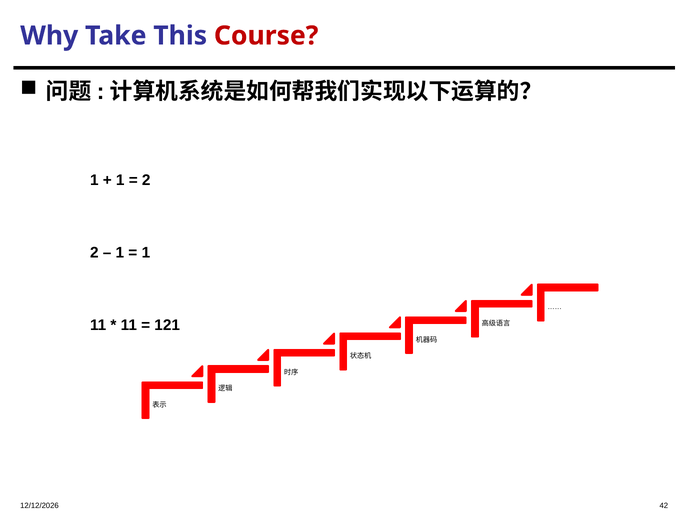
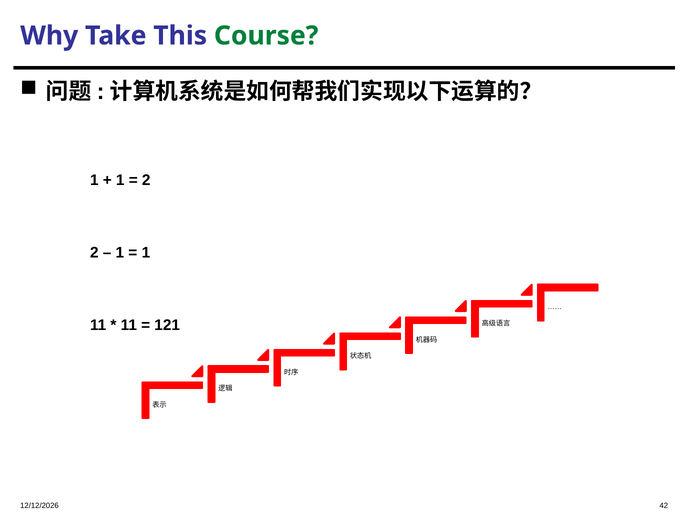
Course colour: red -> green
